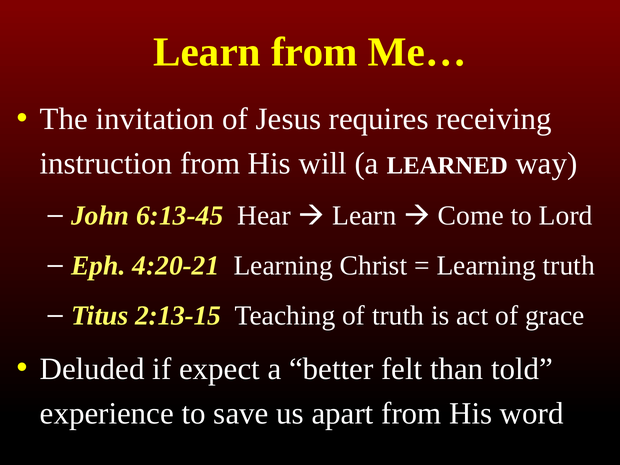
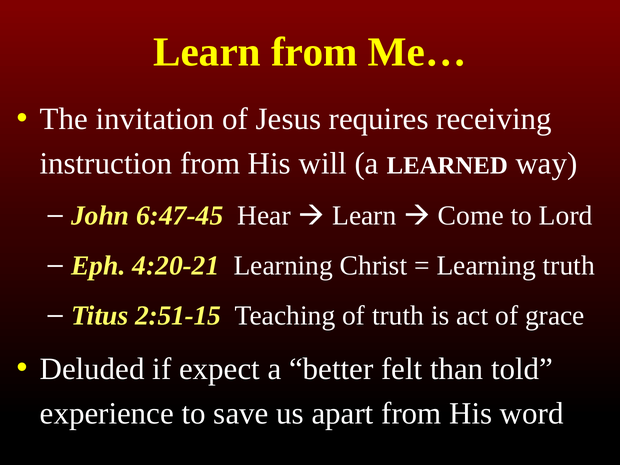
6:13-45: 6:13-45 -> 6:47-45
2:13-15: 2:13-15 -> 2:51-15
